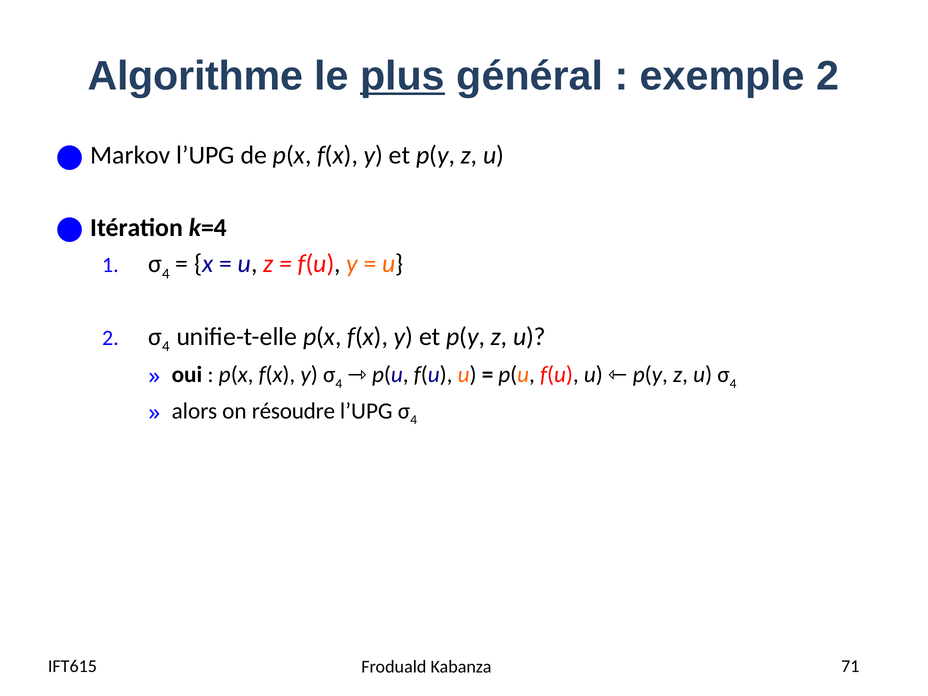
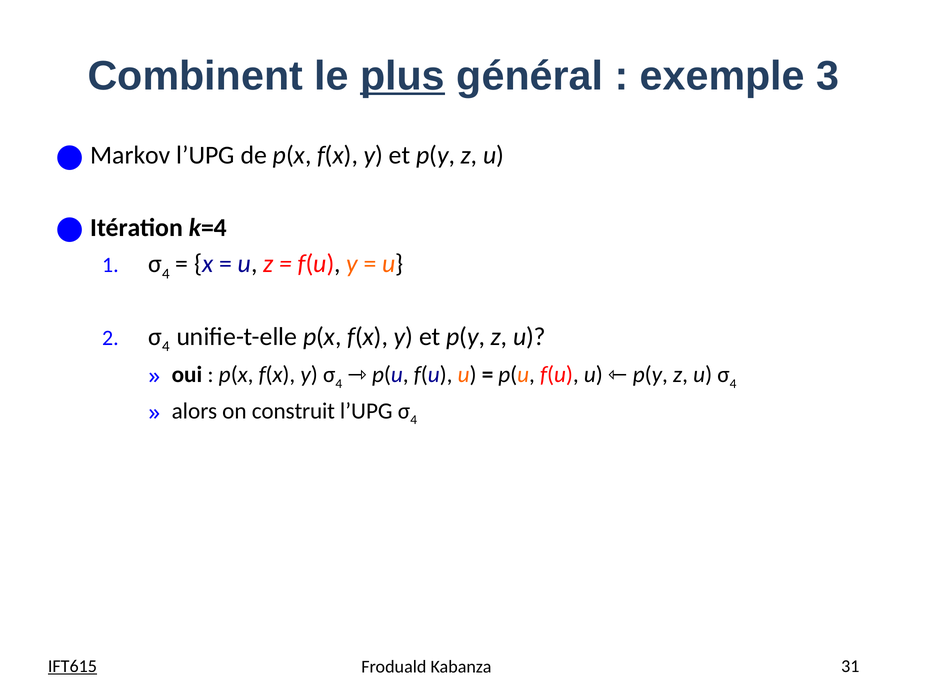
Algorithme: Algorithme -> Combinent
exemple 2: 2 -> 3
résoudre: résoudre -> construit
IFT615 underline: none -> present
71: 71 -> 31
